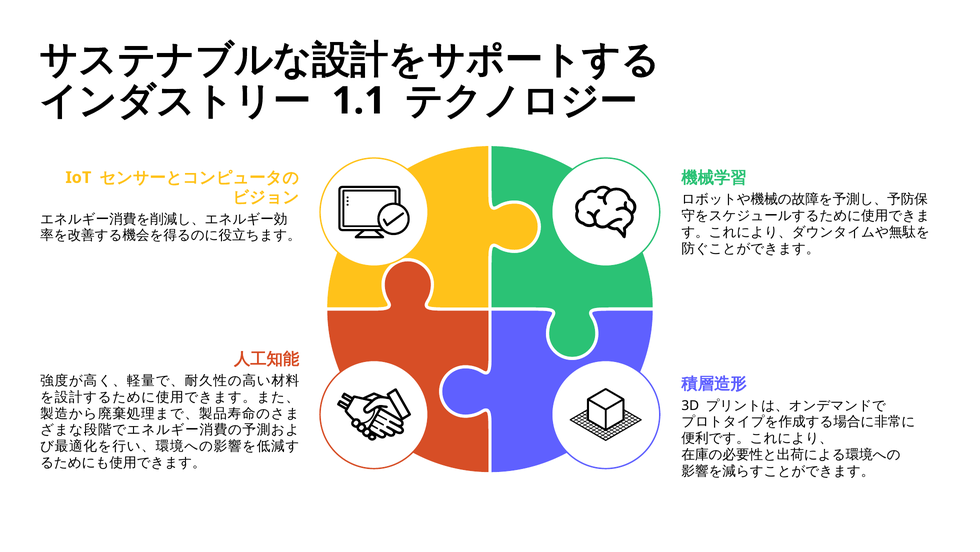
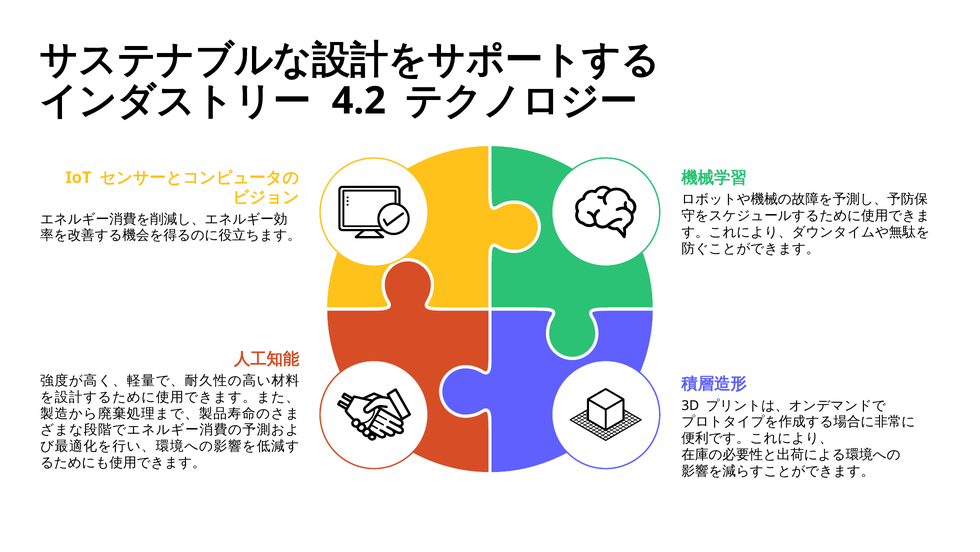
1.1: 1.1 -> 4.2
